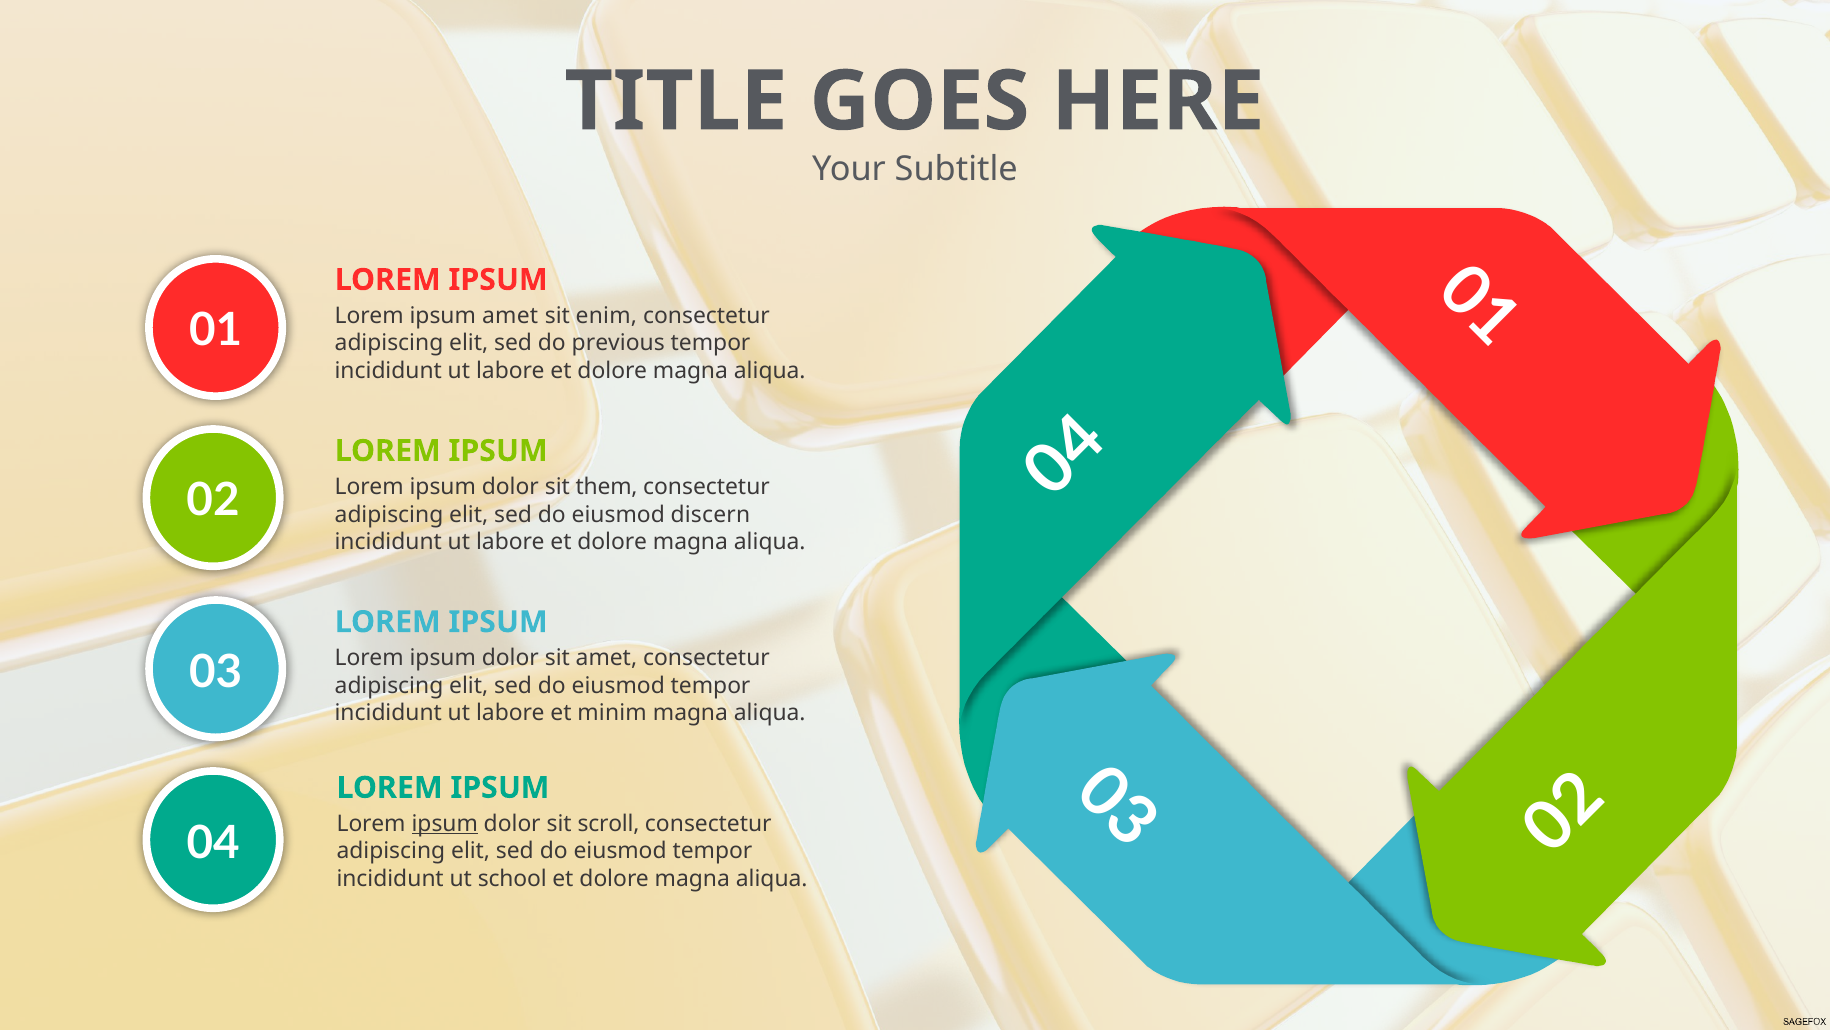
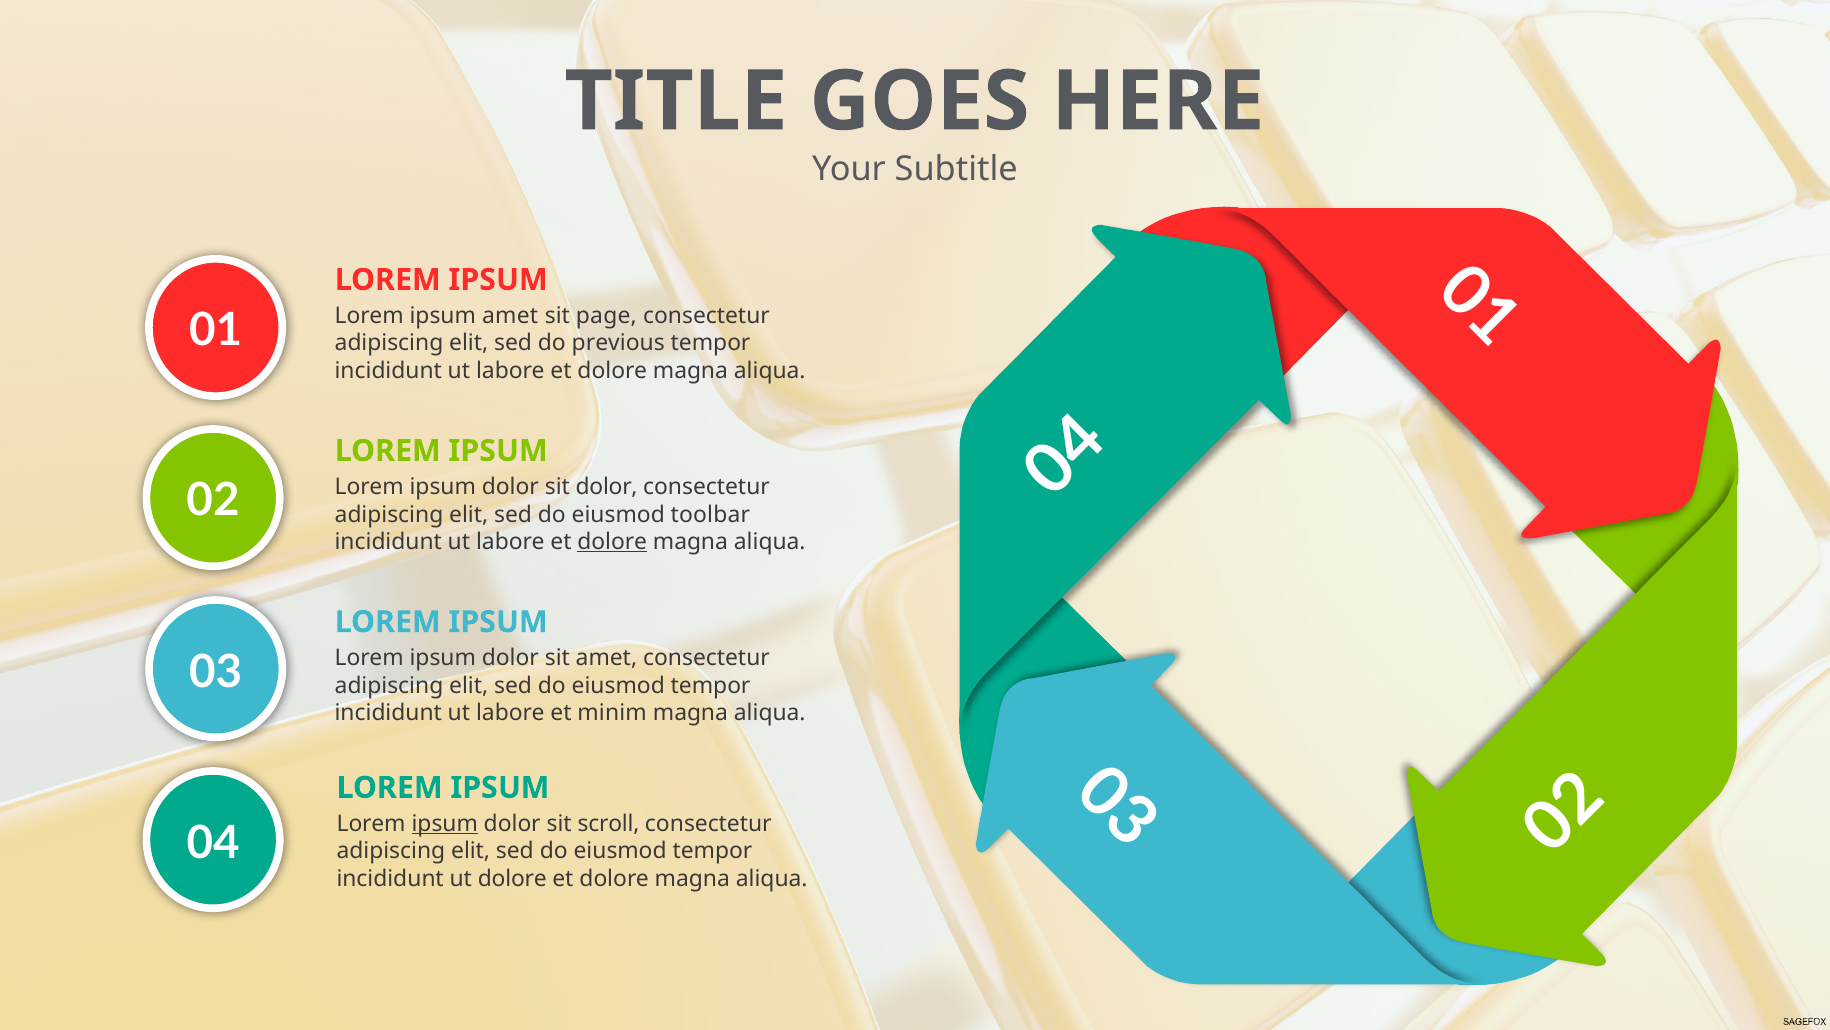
enim: enim -> page
sit them: them -> dolor
discern: discern -> toolbar
dolore at (612, 542) underline: none -> present
ut school: school -> dolore
